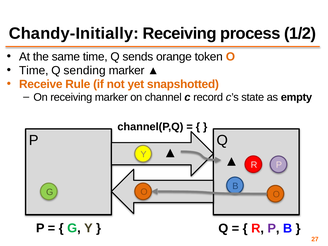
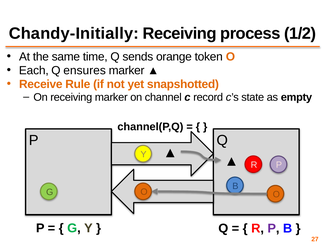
Time at (34, 70): Time -> Each
sending: sending -> ensures
